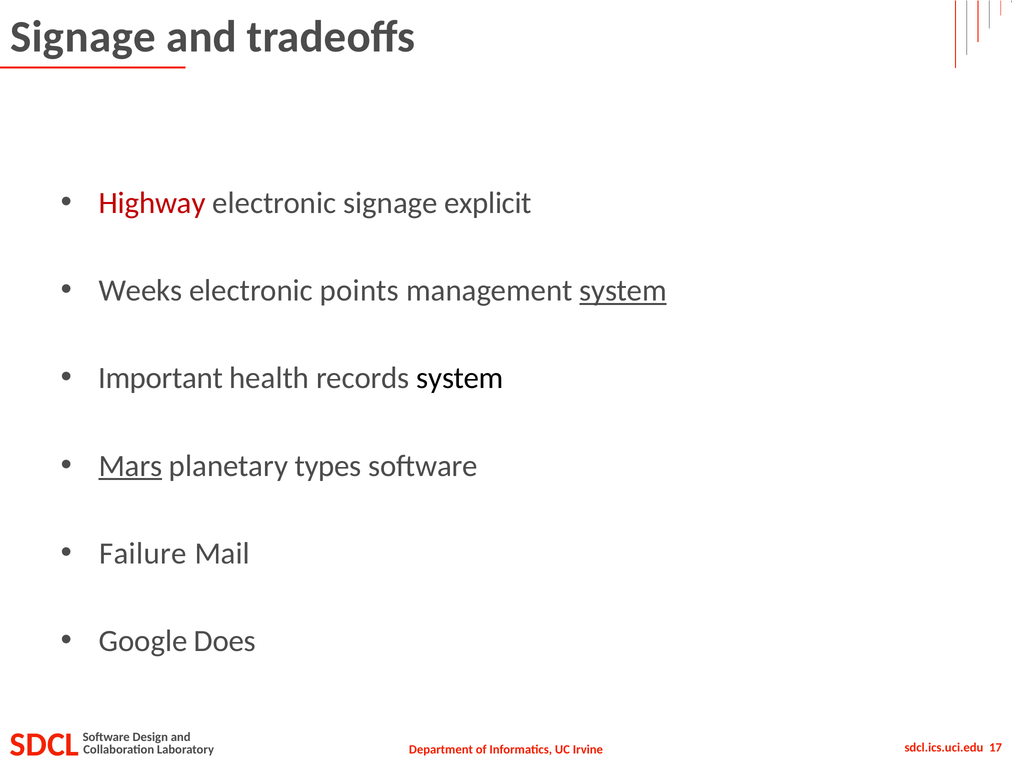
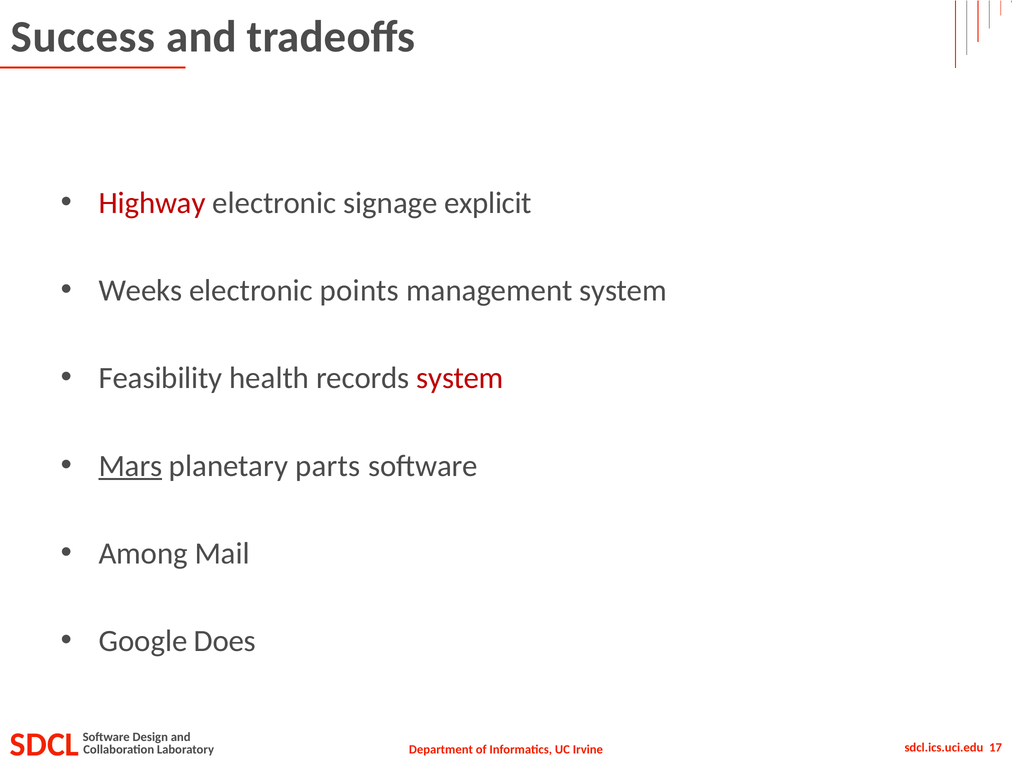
Signage at (83, 37): Signage -> Success
system at (623, 291) underline: present -> none
Important: Important -> Feasibility
system at (460, 378) colour: black -> red
types: types -> parts
Failure: Failure -> Among
